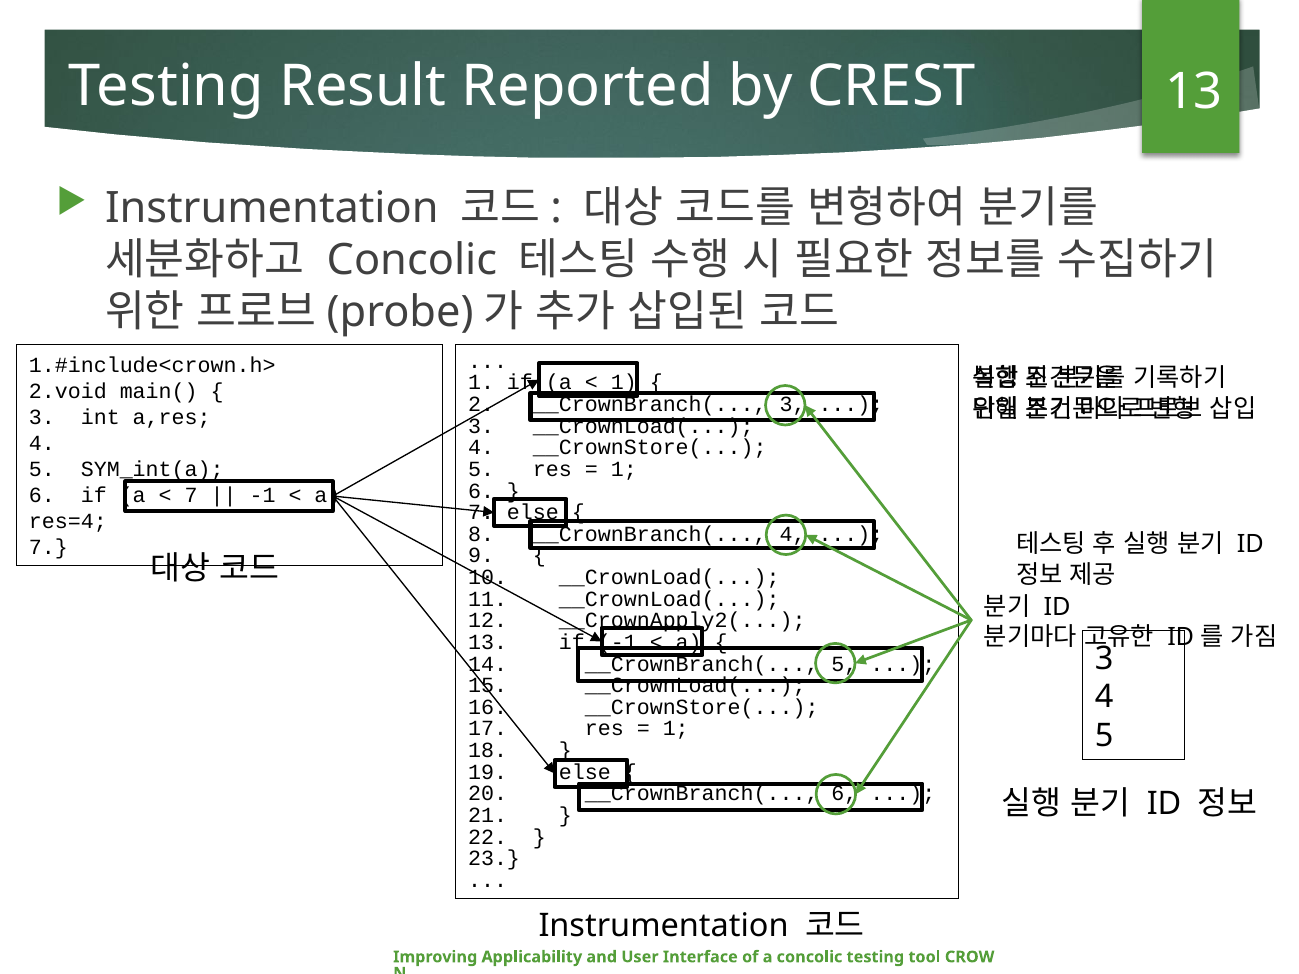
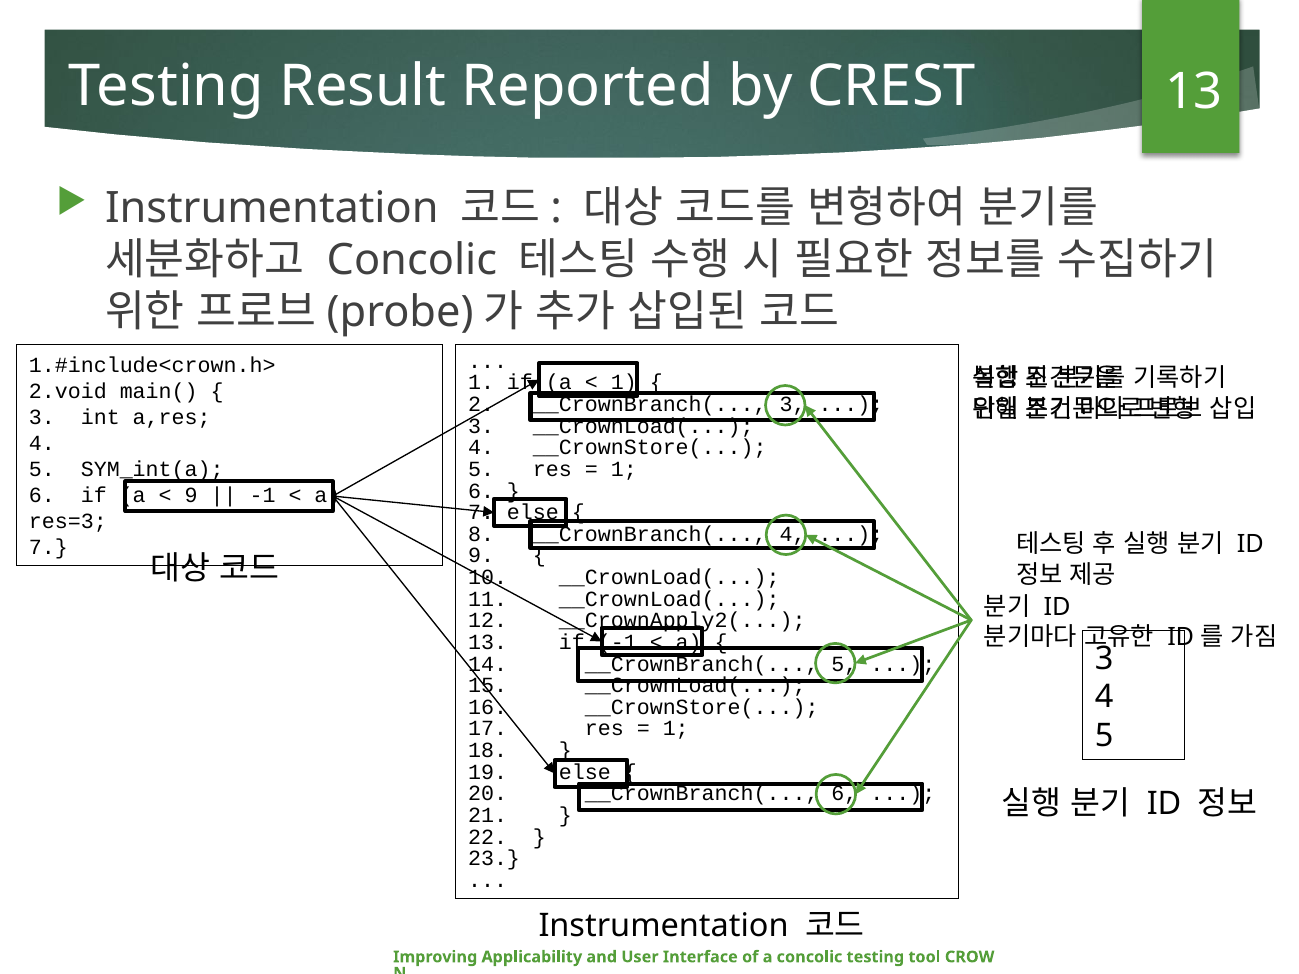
7 at (191, 495): 7 -> 9
res=4: res=4 -> res=3
